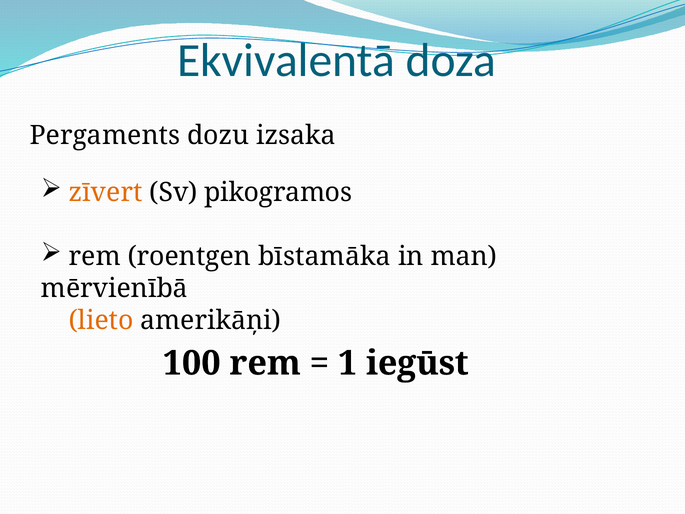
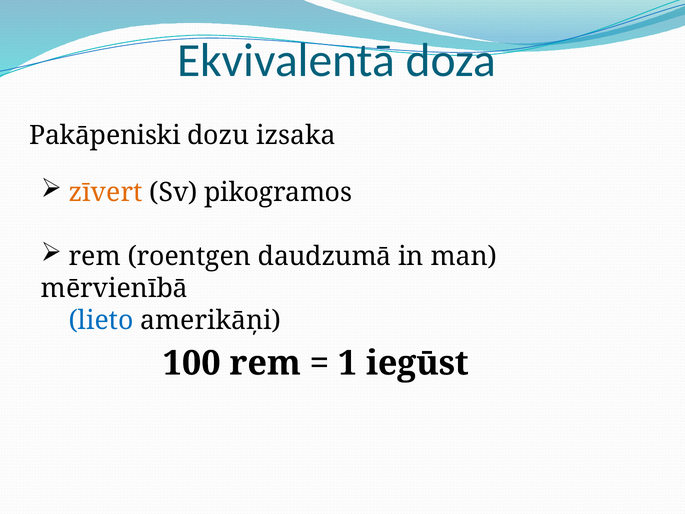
Pergaments: Pergaments -> Pakāpeniski
bīstamāka: bīstamāka -> daudzumā
lieto colour: orange -> blue
